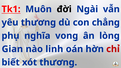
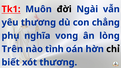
Gian: Gian -> Trên
linh: linh -> tình
chỉ colour: red -> black
